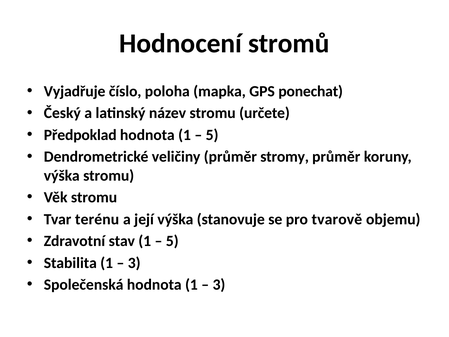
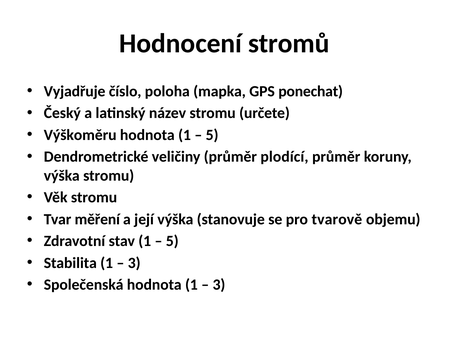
Předpoklad: Předpoklad -> Výškoměru
stromy: stromy -> plodící
terénu: terénu -> měření
